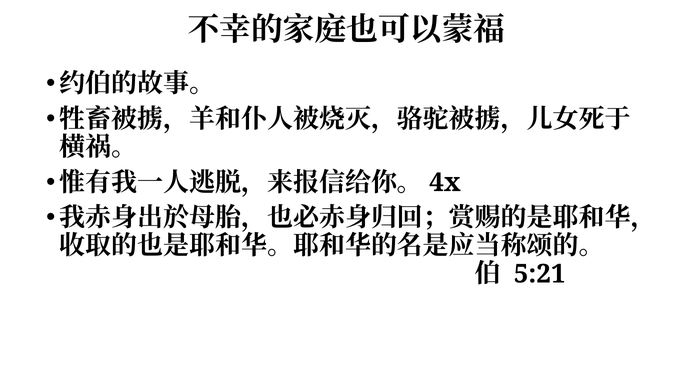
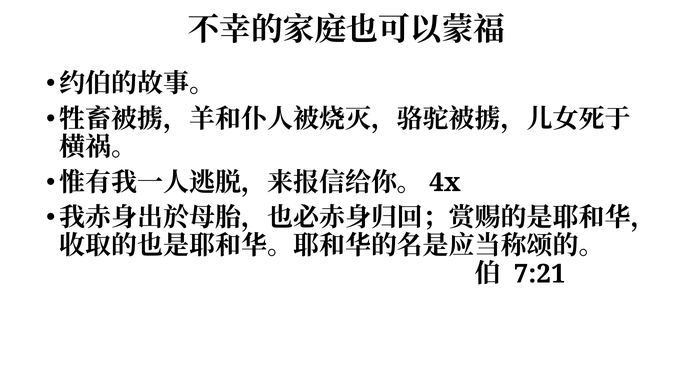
5:21: 5:21 -> 7:21
